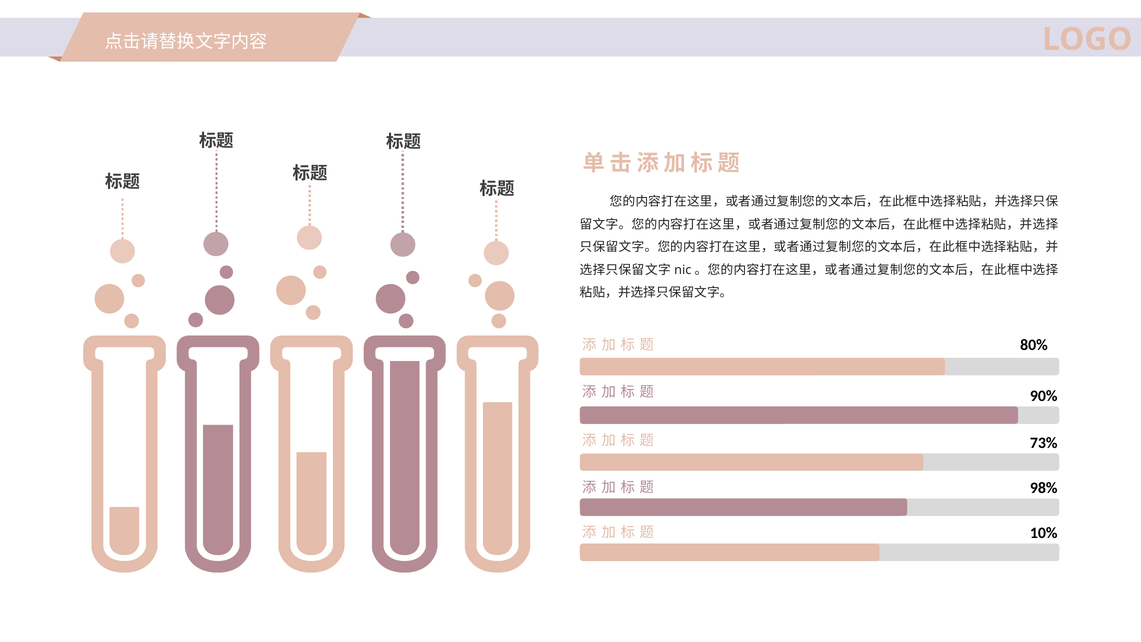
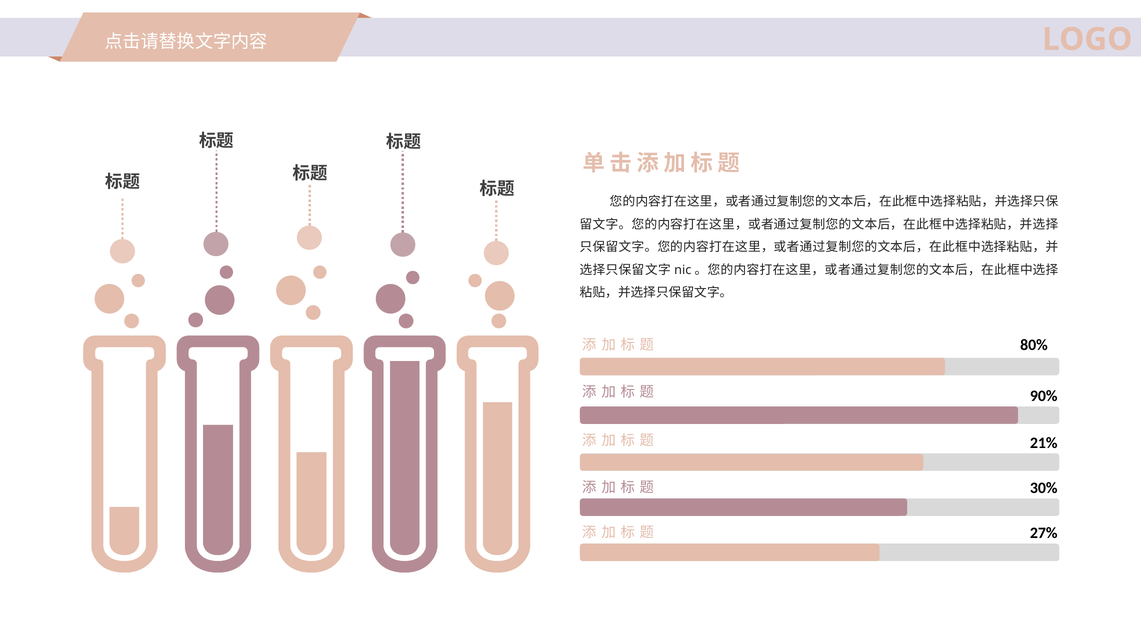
73%: 73% -> 21%
98%: 98% -> 30%
10%: 10% -> 27%
